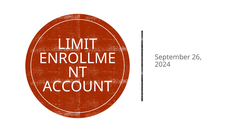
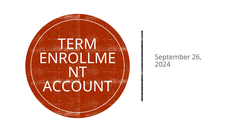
LIMIT: LIMIT -> TERM
